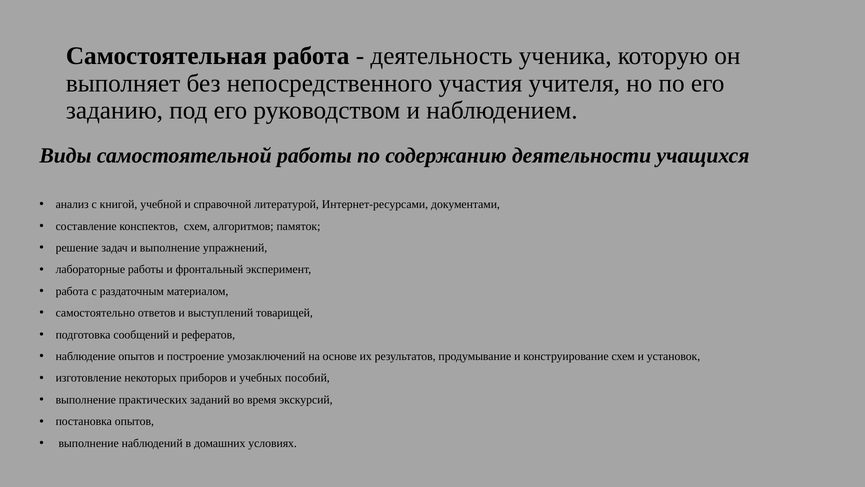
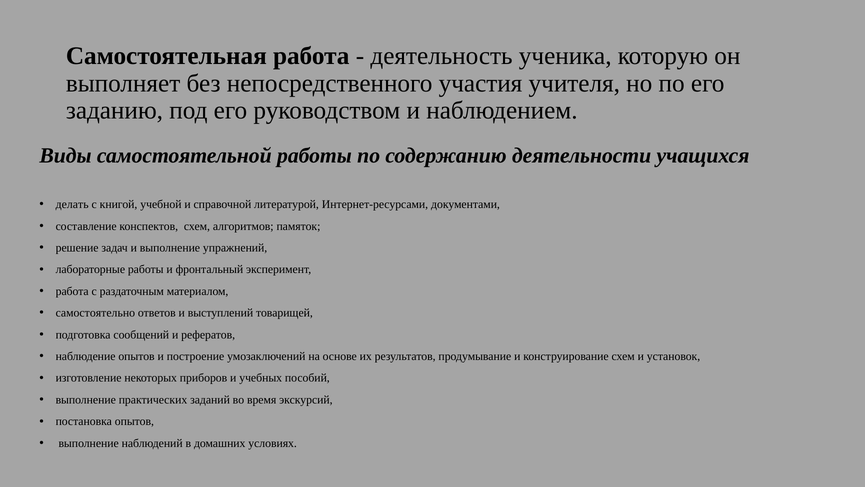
анализ: анализ -> делать
